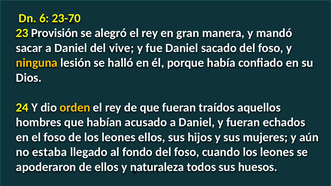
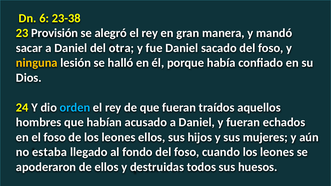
23-70: 23-70 -> 23-38
vive: vive -> otra
orden colour: yellow -> light blue
naturaleza: naturaleza -> destruidas
